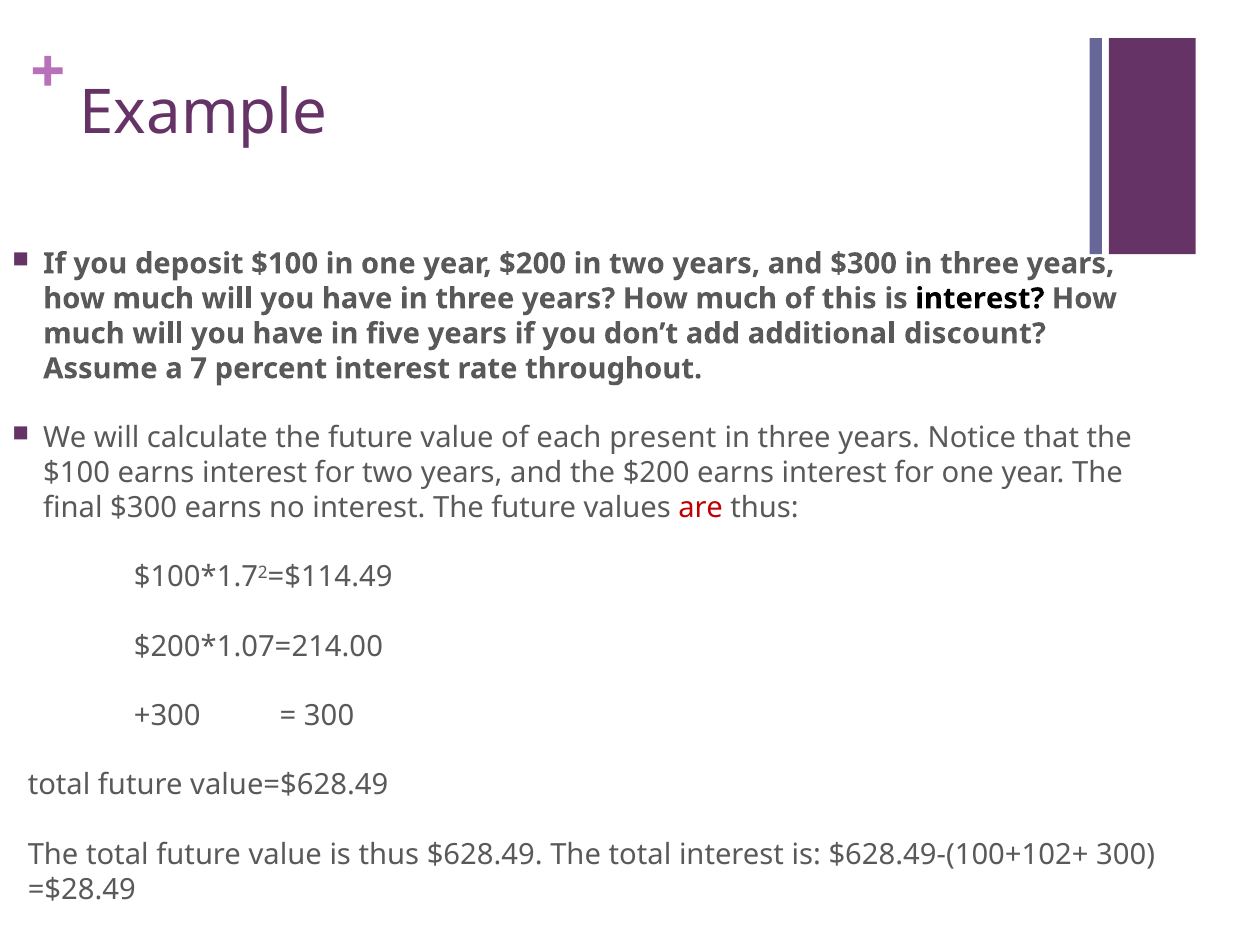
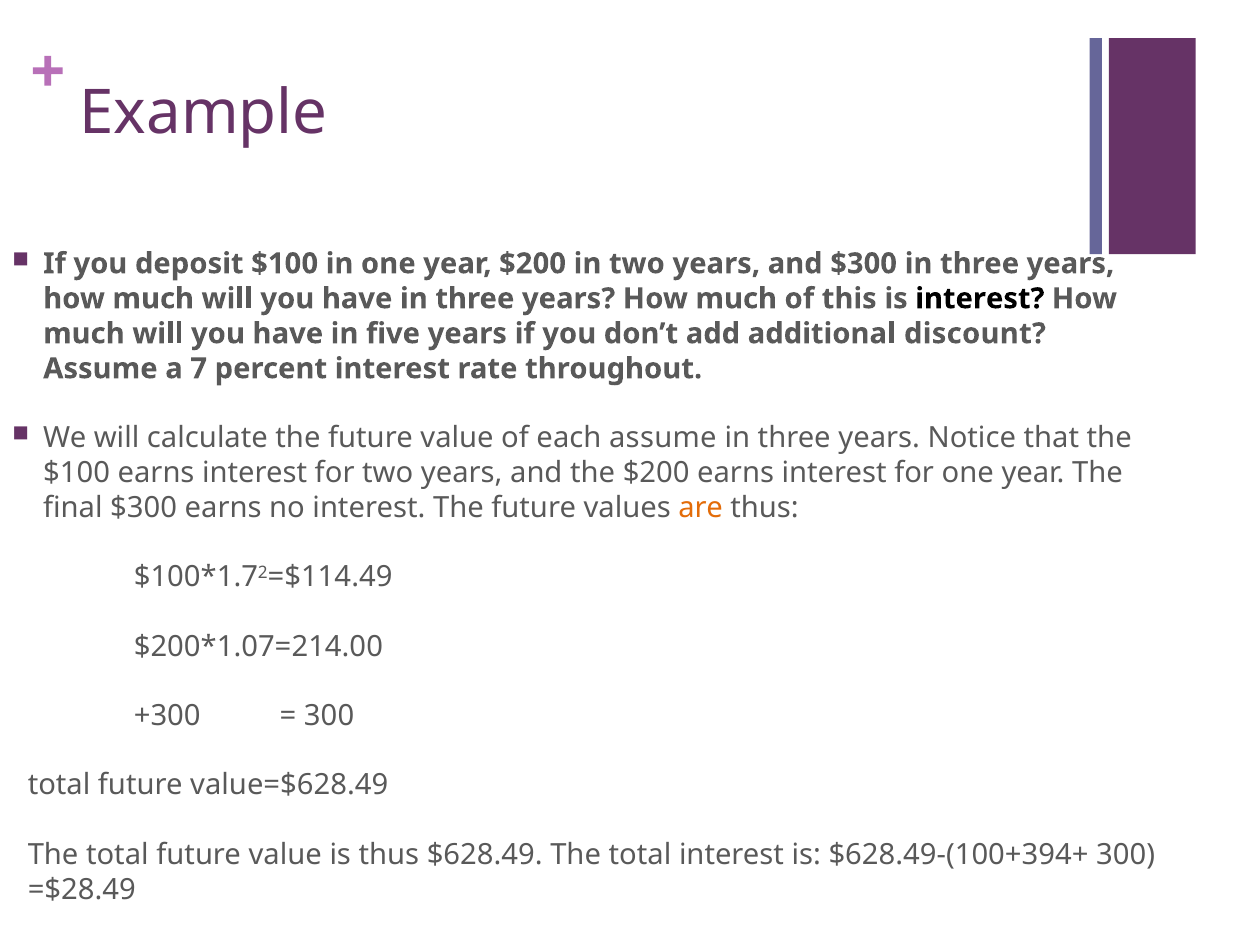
each present: present -> assume
are colour: red -> orange
$628.49-(100+102+: $628.49-(100+102+ -> $628.49-(100+394+
